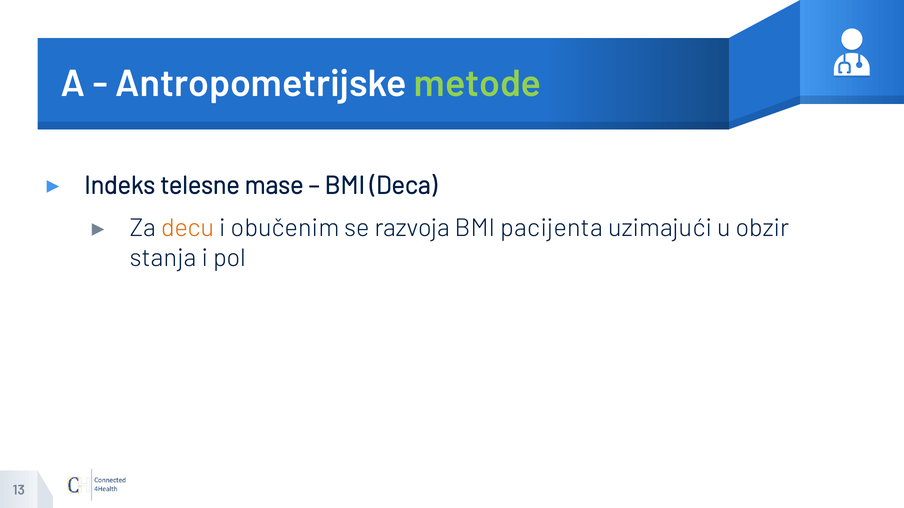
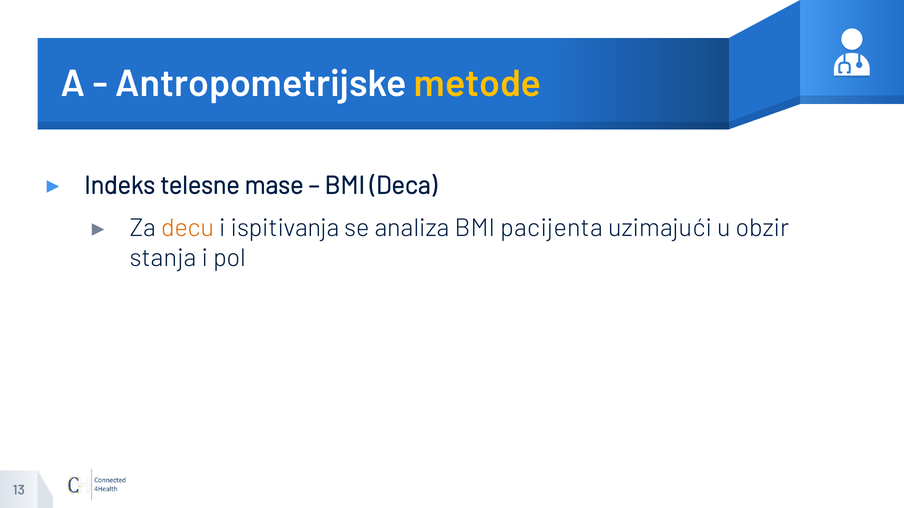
metode colour: light green -> yellow
obučenim: obučenim -> ispitivanja
razvoja: razvoja -> analiza
